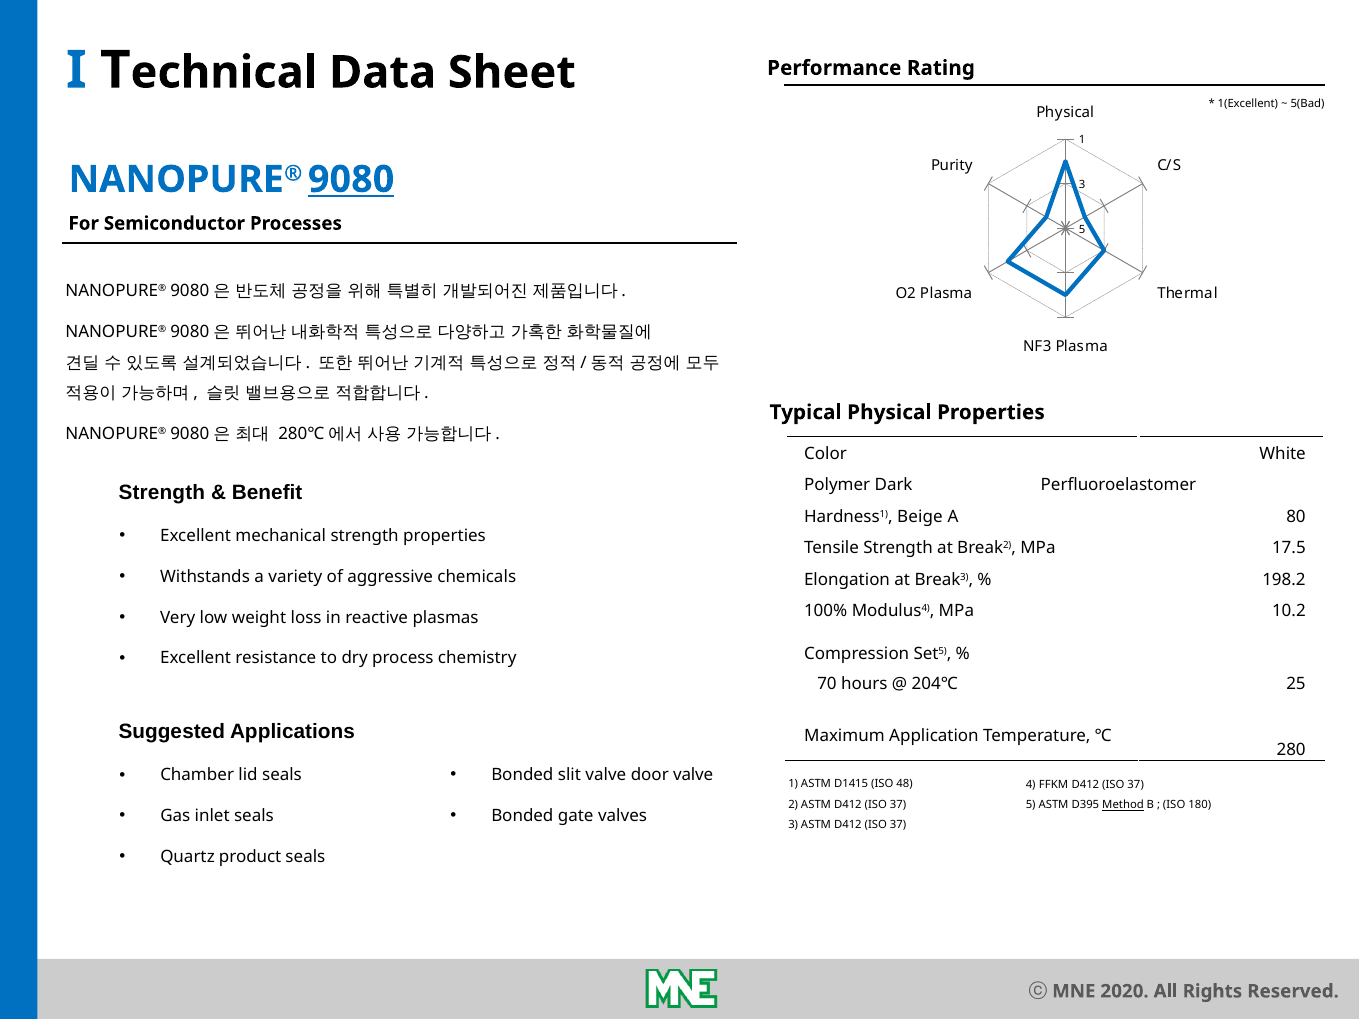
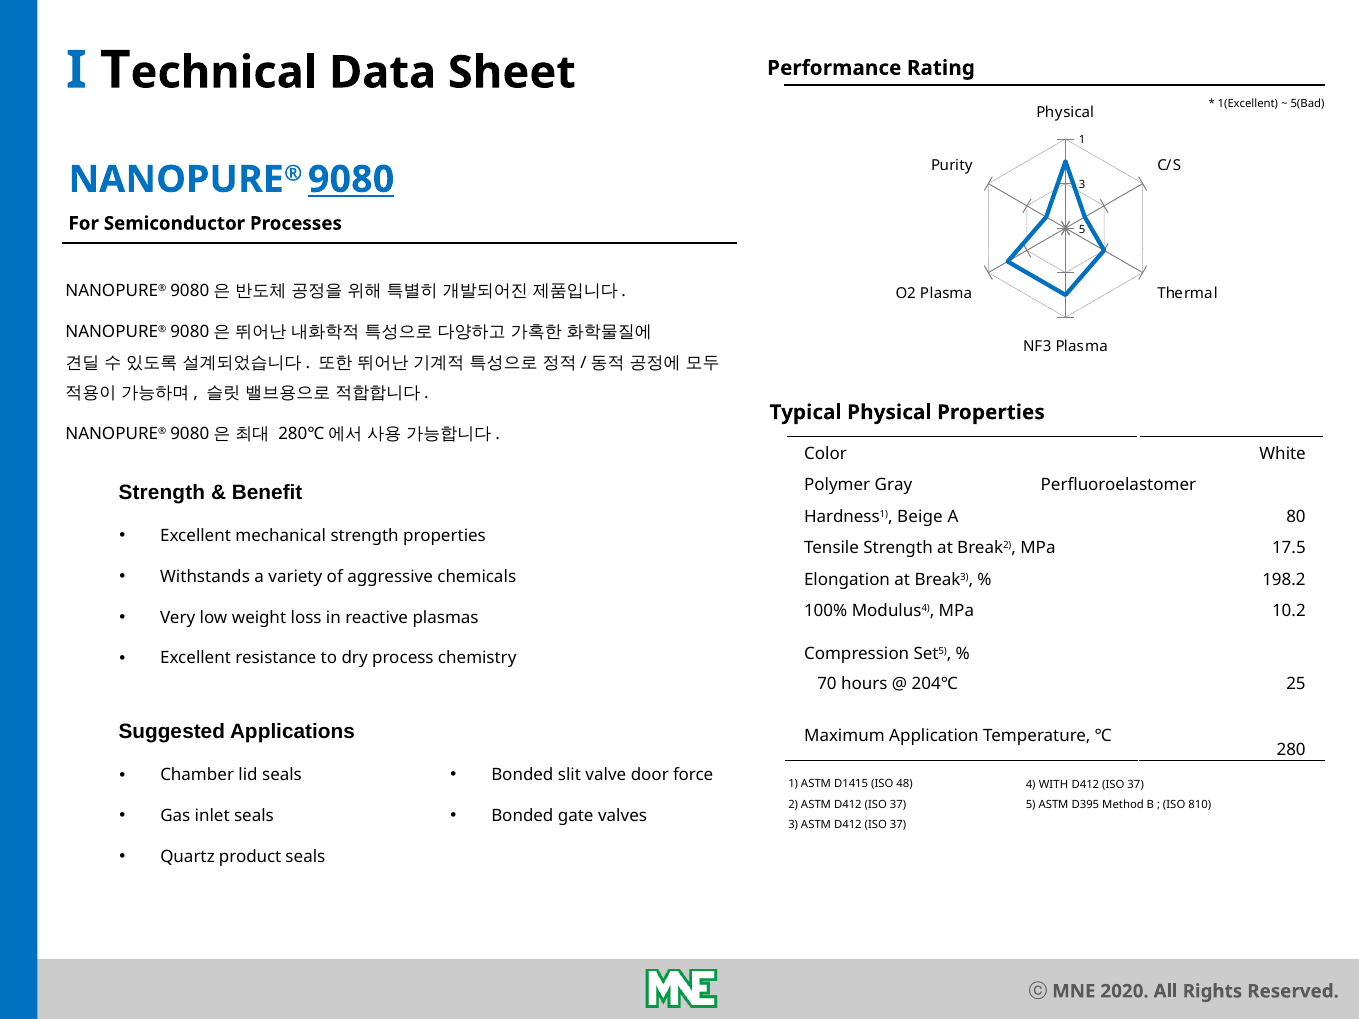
Dark: Dark -> Gray
door valve: valve -> force
FFKM: FFKM -> WITH
Method underline: present -> none
180: 180 -> 810
